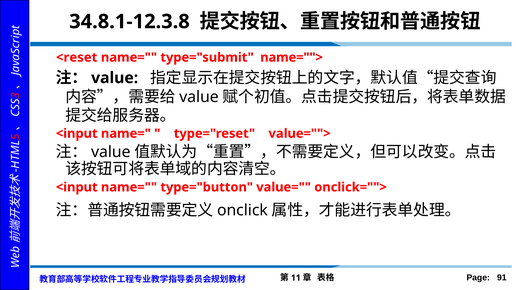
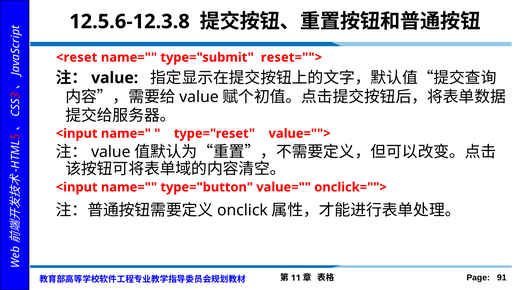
34.8.1-12.3.8: 34.8.1-12.3.8 -> 12.5.6-12.3.8
name="">: name=""> -> reset="">
